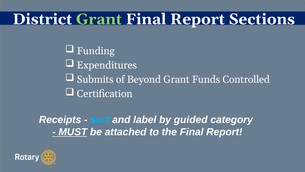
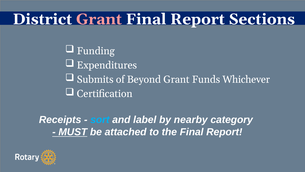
Grant at (99, 19) colour: light green -> pink
Controlled: Controlled -> Whichever
guided: guided -> nearby
